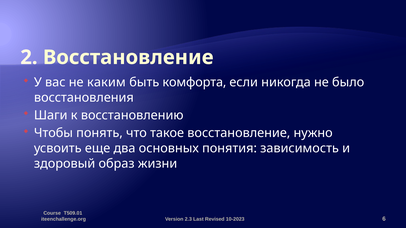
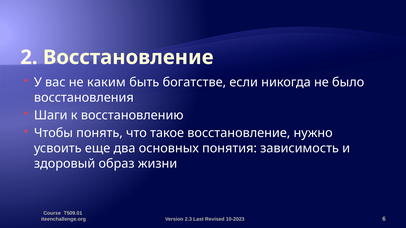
комфорта: комфорта -> богатстве
